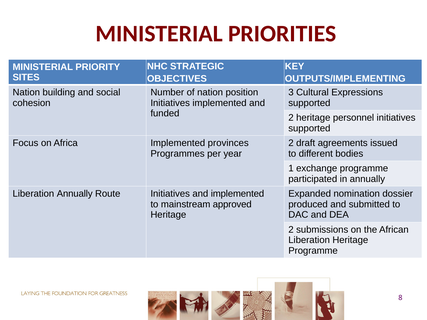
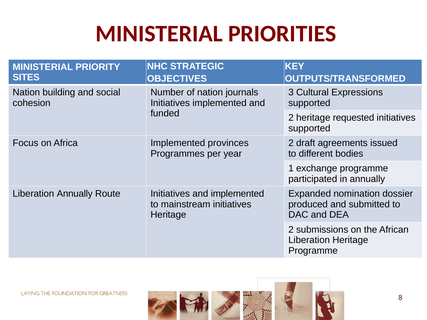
OUTPUTS/IMPLEMENTING: OUTPUTS/IMPLEMENTING -> OUTPUTS/TRANSFORMED
position: position -> journals
personnel: personnel -> requested
mainstream approved: approved -> initiatives
